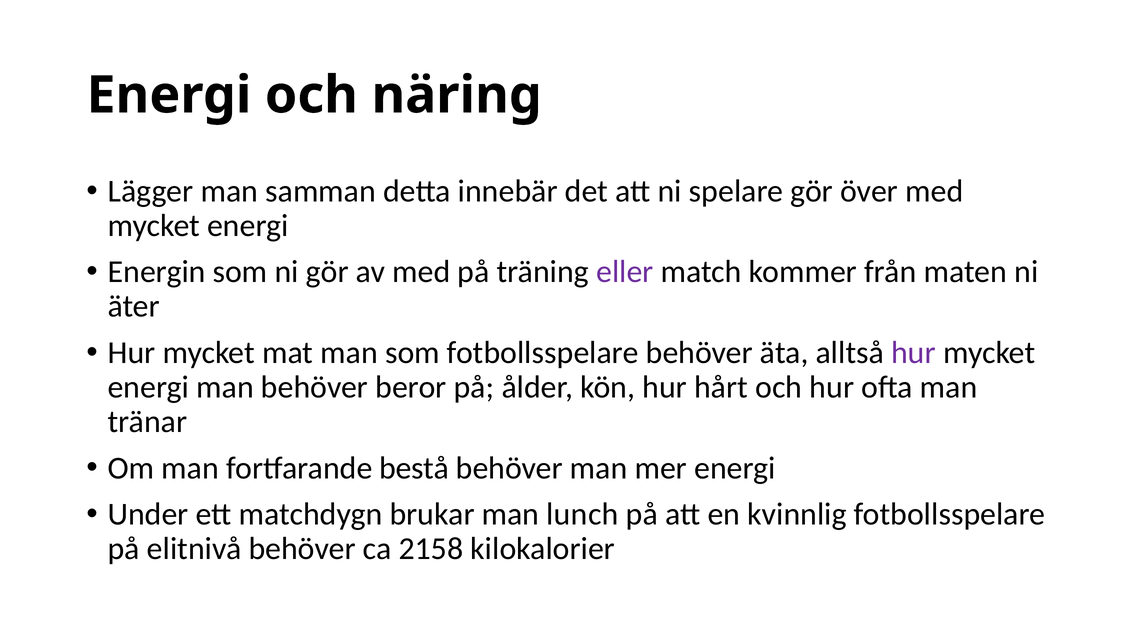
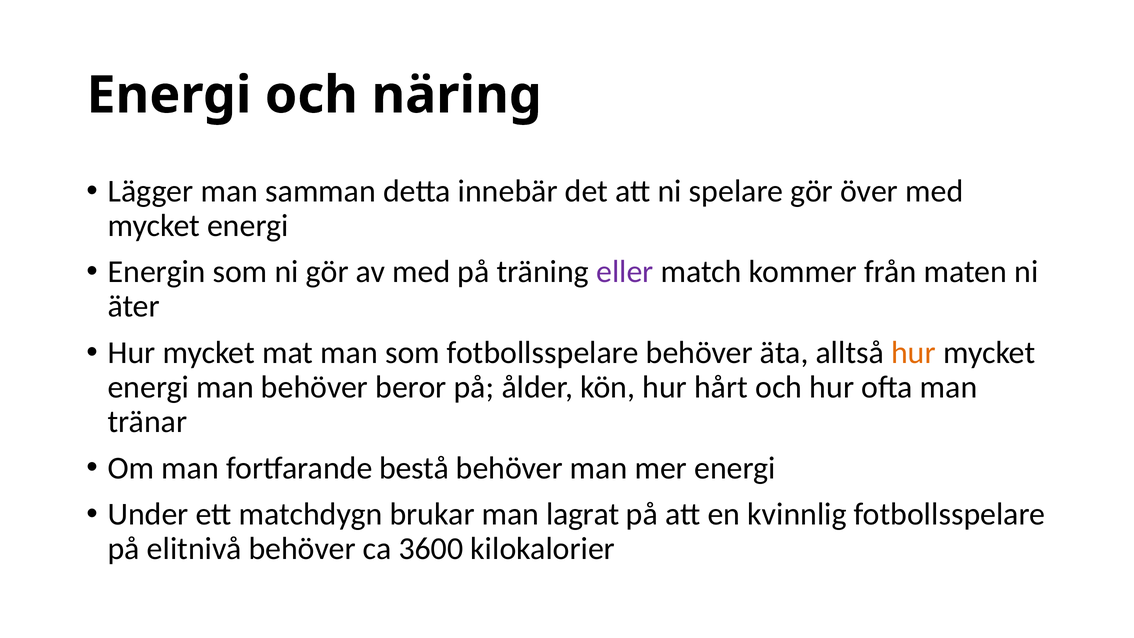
hur at (913, 353) colour: purple -> orange
lunch: lunch -> lagrat
2158: 2158 -> 3600
